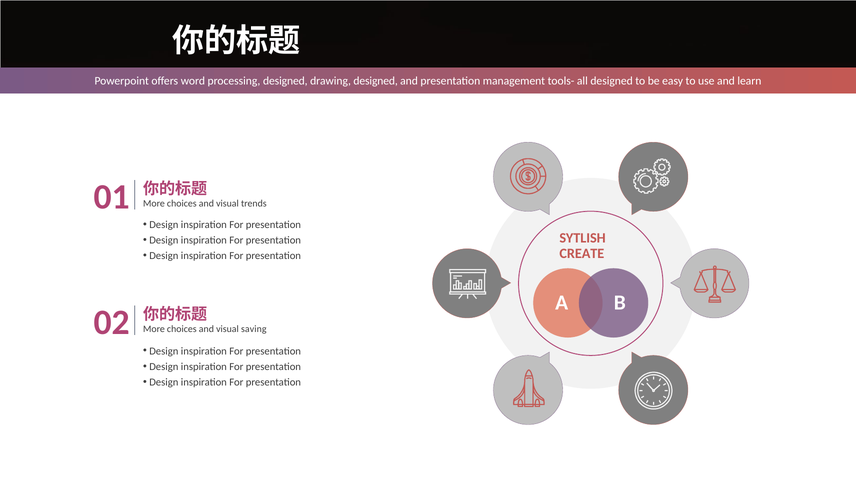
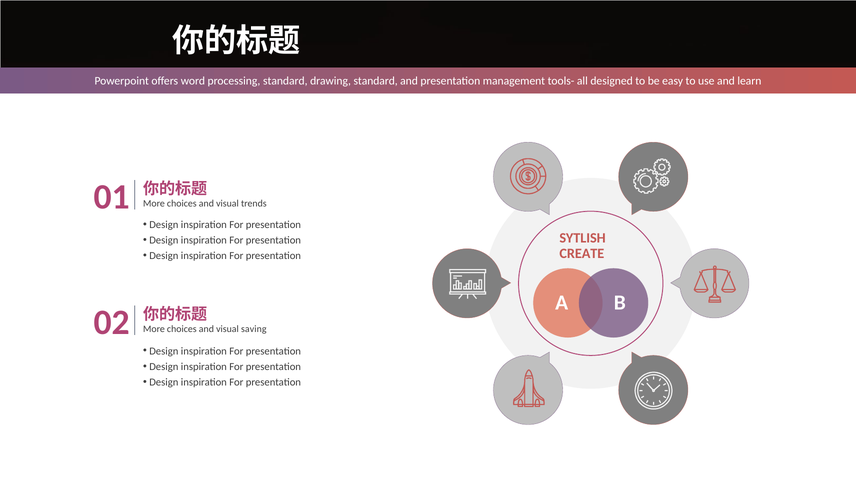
processing designed: designed -> standard
drawing designed: designed -> standard
